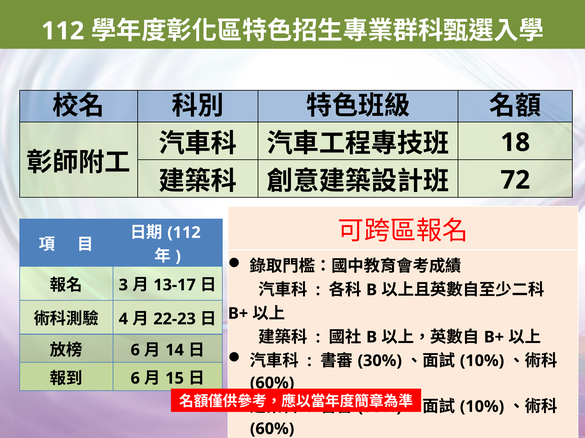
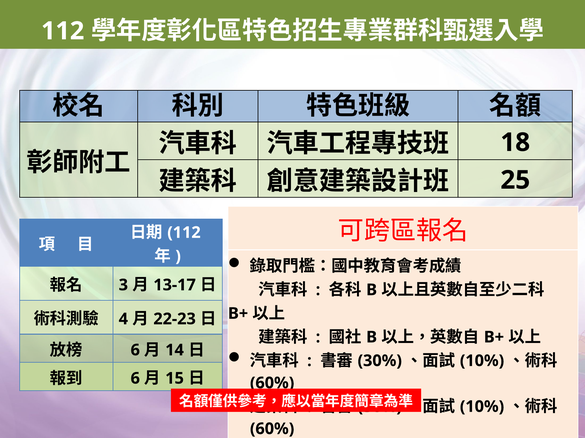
72: 72 -> 25
